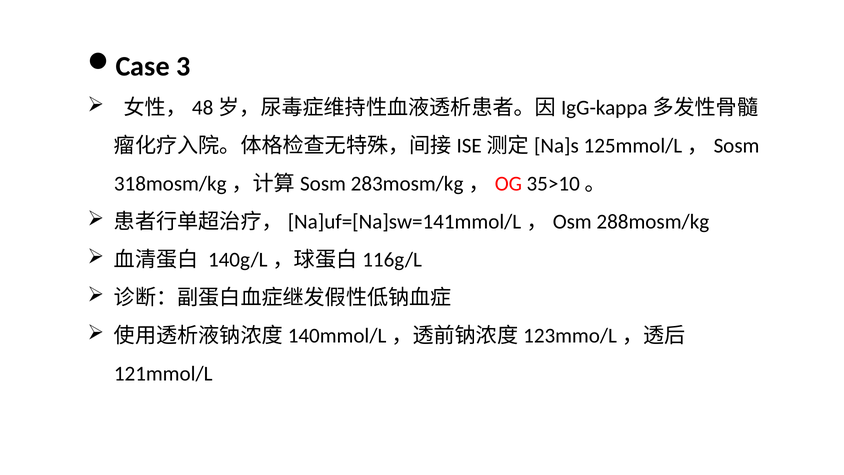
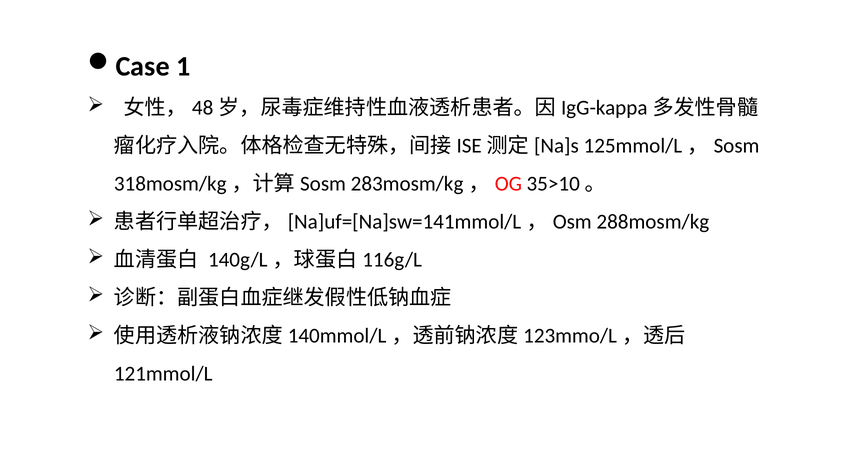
3: 3 -> 1
